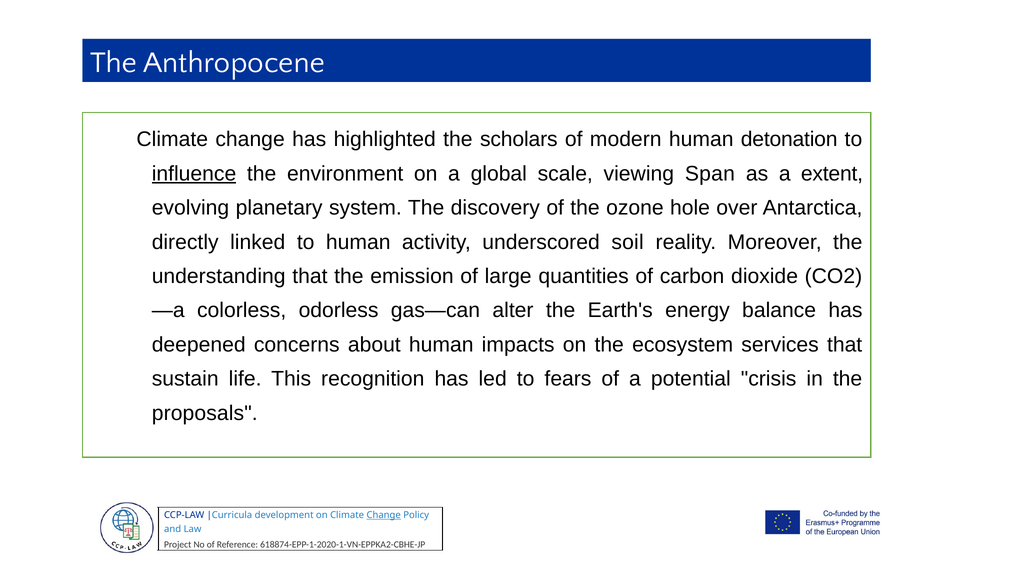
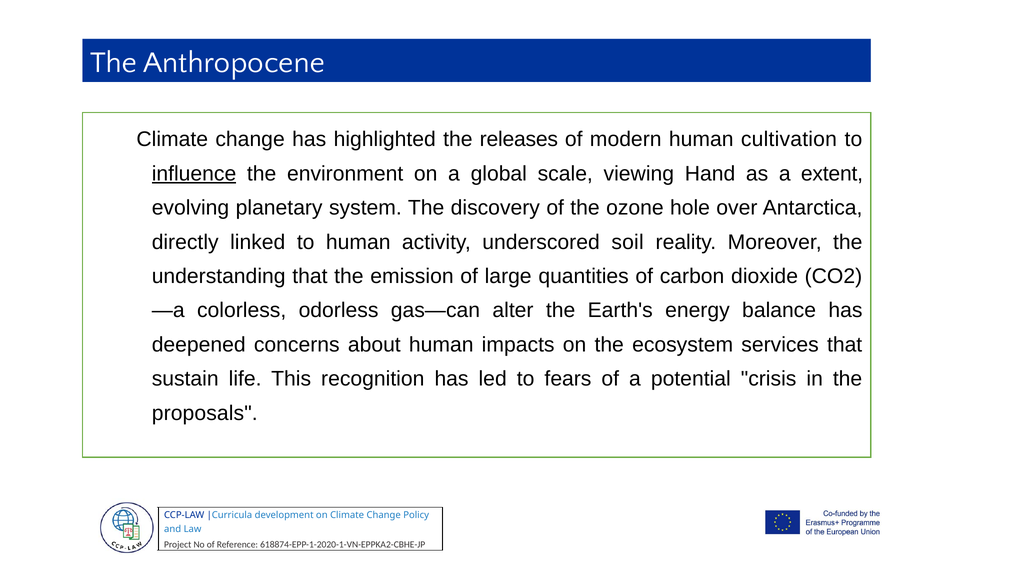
scholars: scholars -> releases
detonation: detonation -> cultivation
Span: Span -> Hand
Change at (384, 515) underline: present -> none
